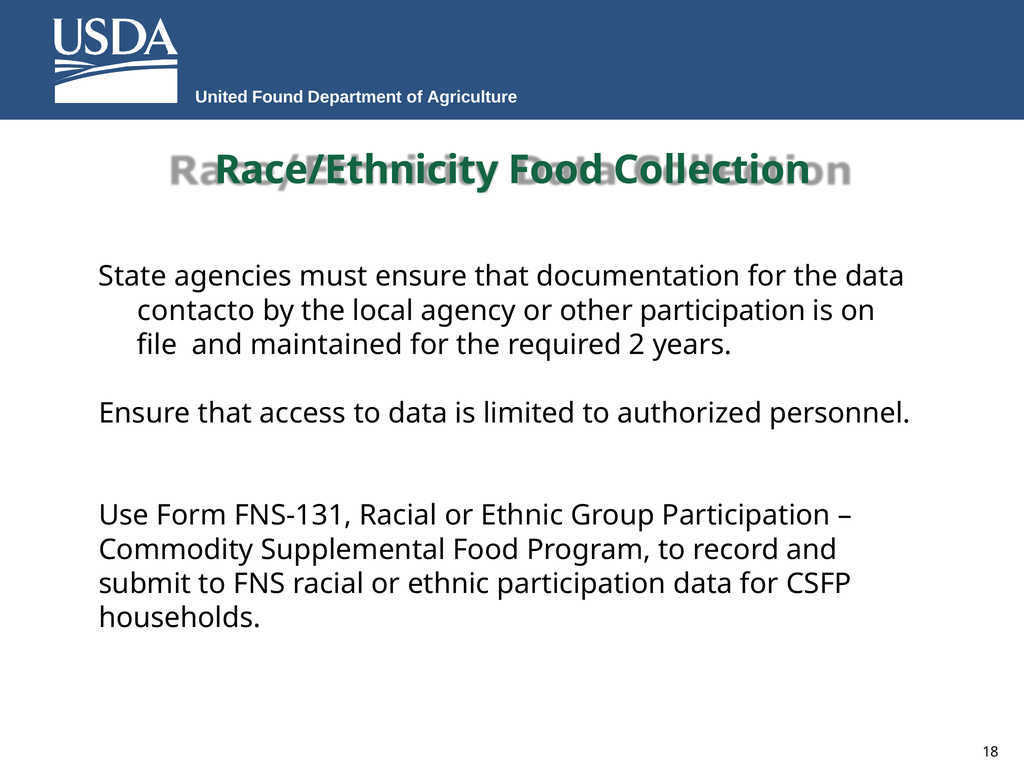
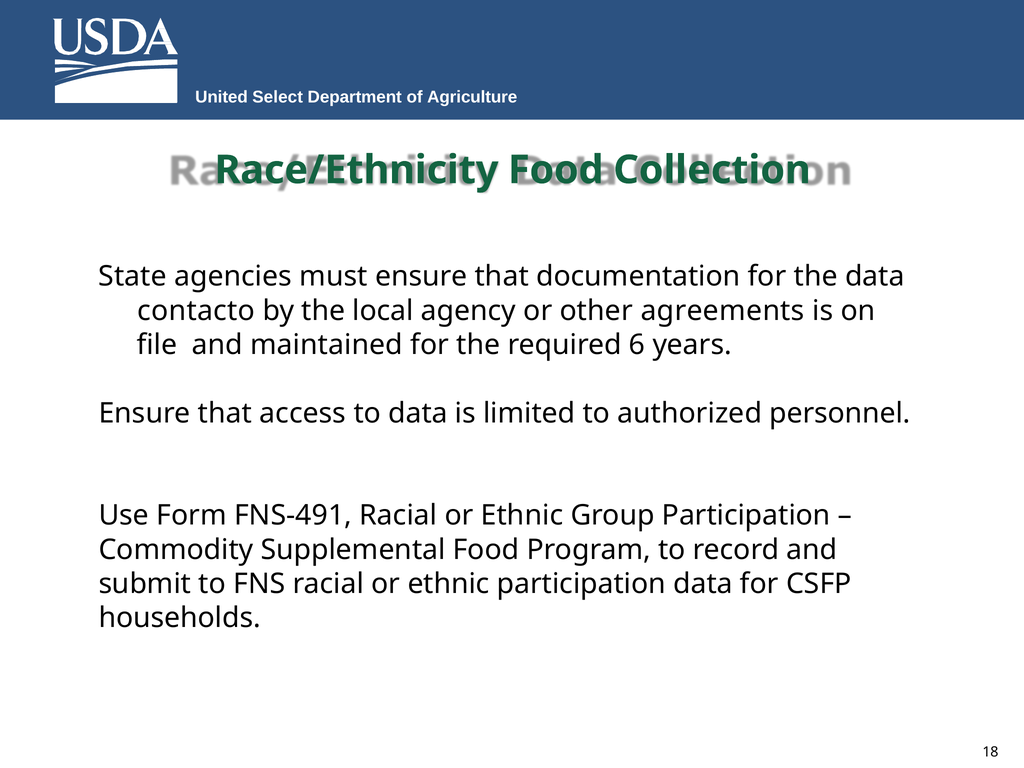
Found: Found -> Select
other participation: participation -> agreements
2: 2 -> 6
FNS-131: FNS-131 -> FNS-491
